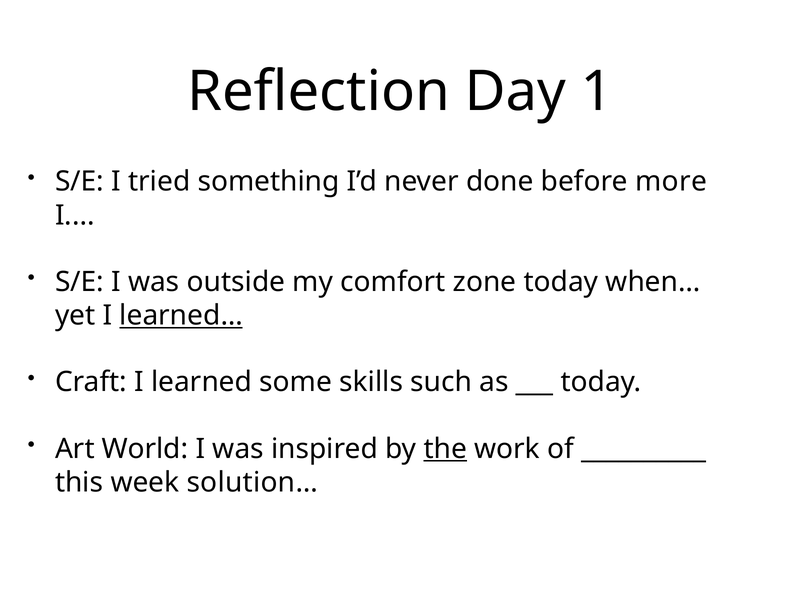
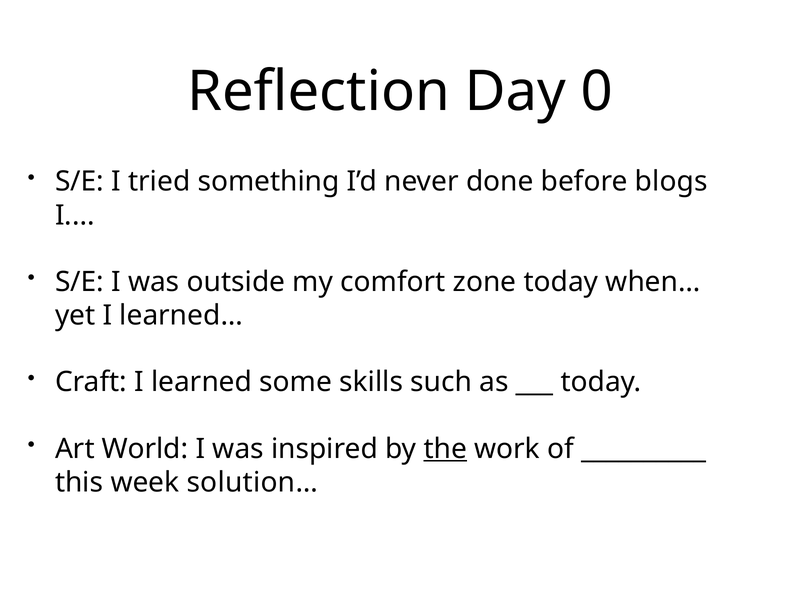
1: 1 -> 0
more: more -> blogs
learned… underline: present -> none
